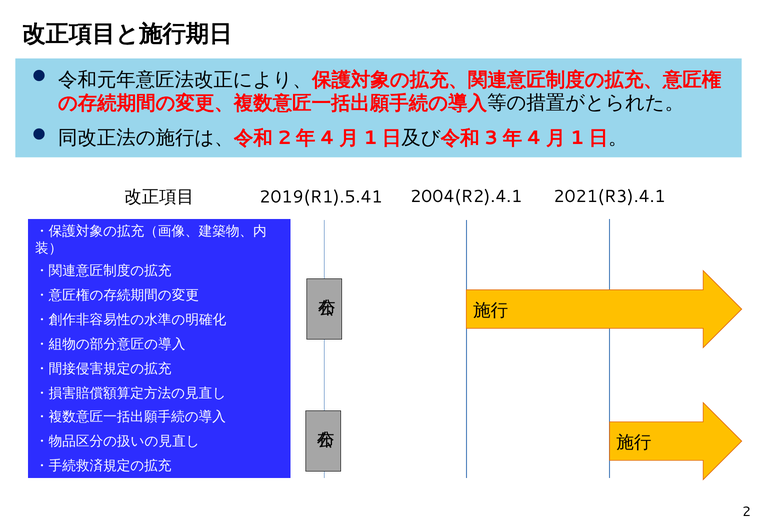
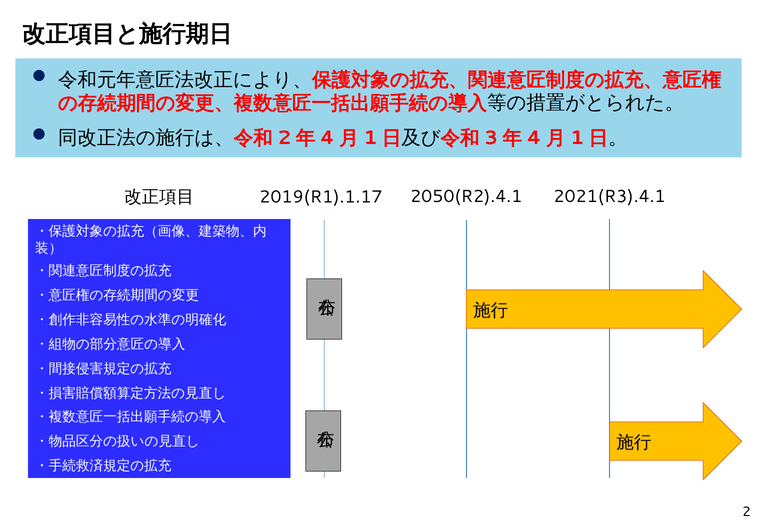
2004(R2).4.1: 2004(R2).4.1 -> 2050(R2).4.1
2019(R1).5.41: 2019(R1).5.41 -> 2019(R1).1.17
